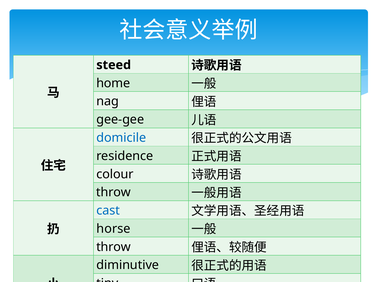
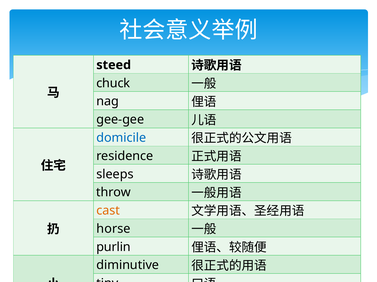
home: home -> chuck
colour: colour -> sleeps
cast colour: blue -> orange
throw at (114, 248): throw -> purlin
